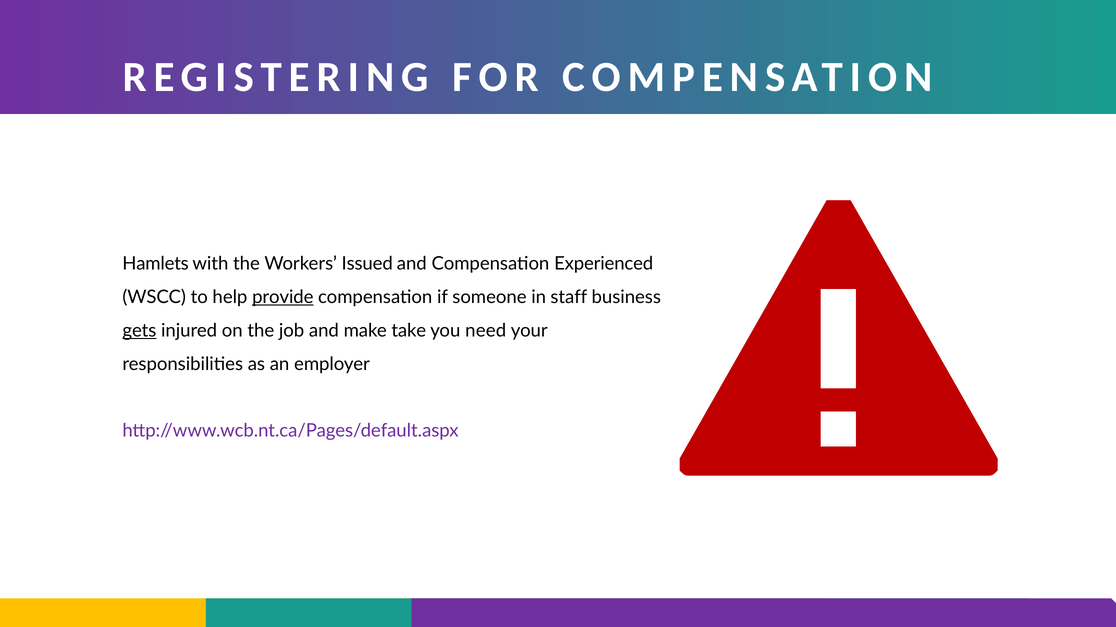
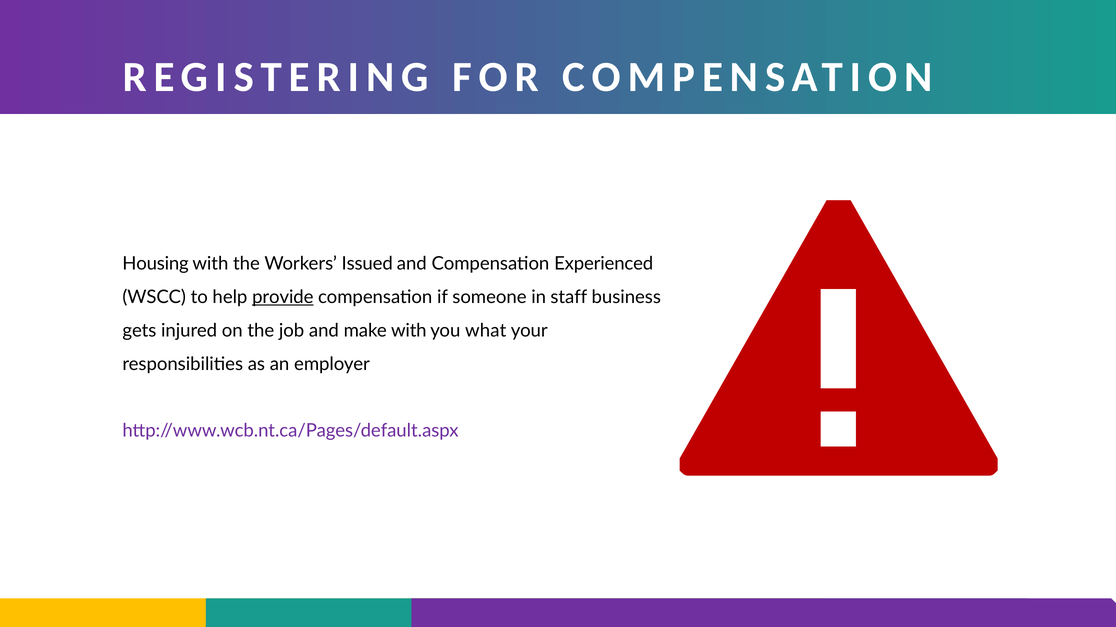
Hamlets: Hamlets -> Housing
gets underline: present -> none
make take: take -> with
need: need -> what
